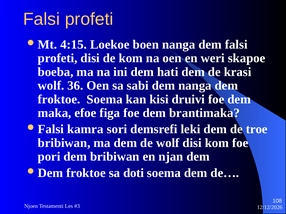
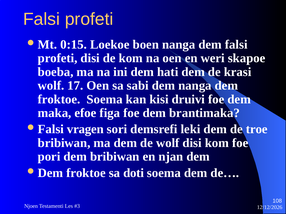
4:15: 4:15 -> 0:15
36: 36 -> 17
kamra: kamra -> vragen
